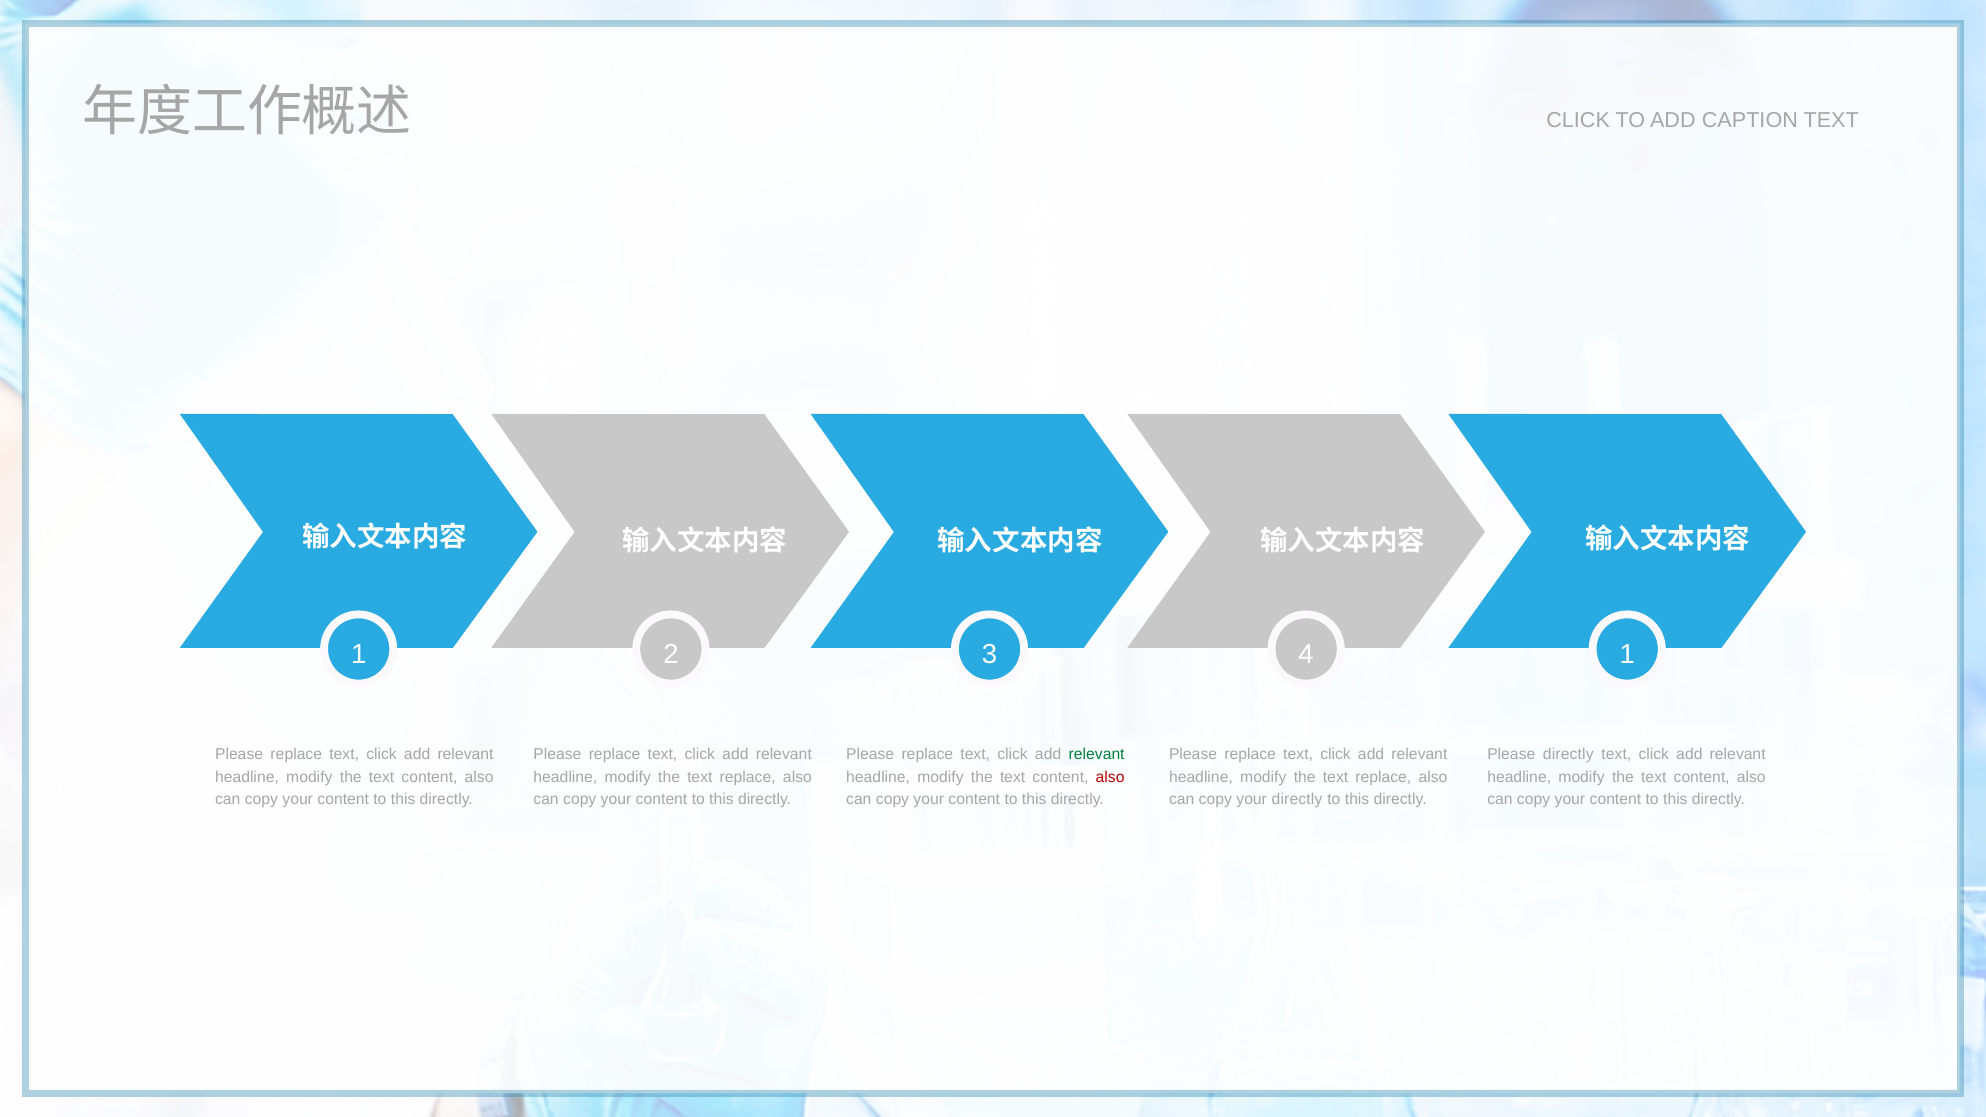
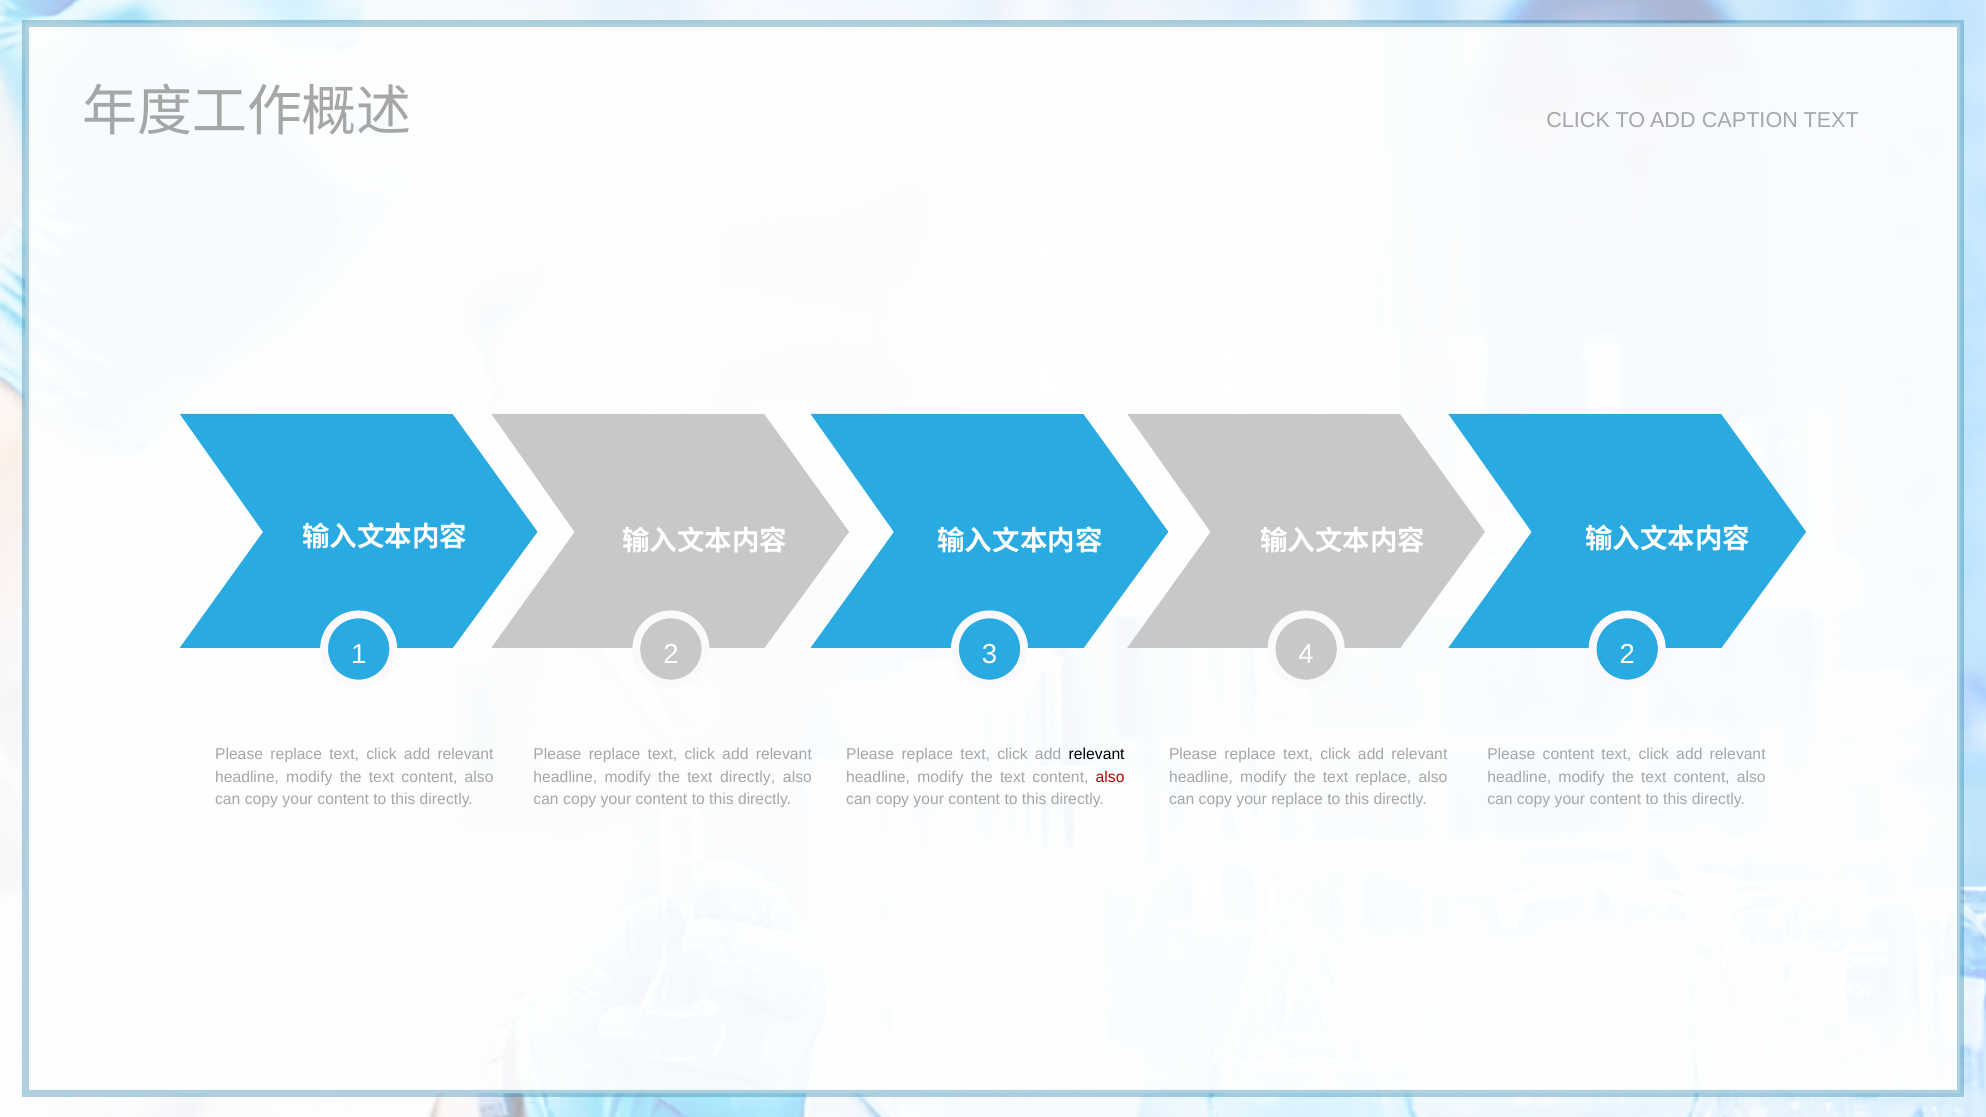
4 1: 1 -> 2
relevant at (1097, 755) colour: green -> black
Please directly: directly -> content
replace at (748, 777): replace -> directly
your directly: directly -> replace
